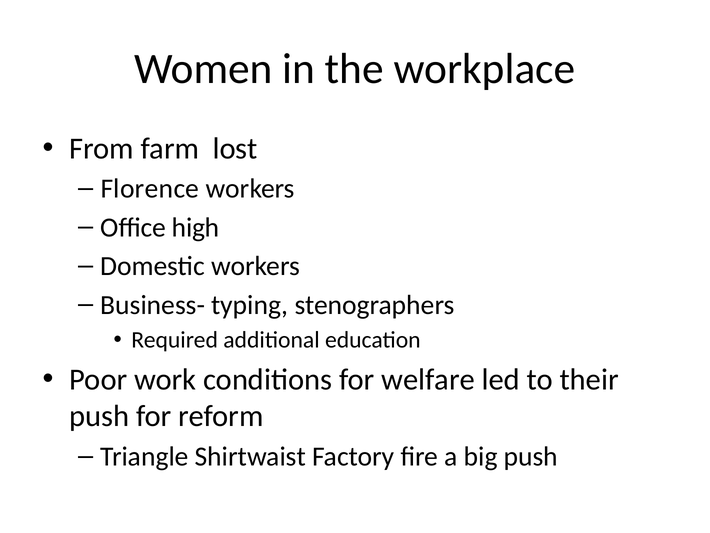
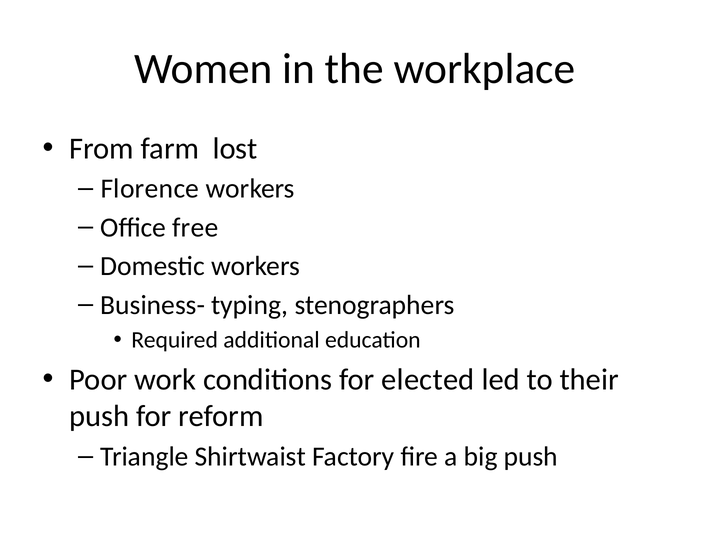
high: high -> free
welfare: welfare -> elected
